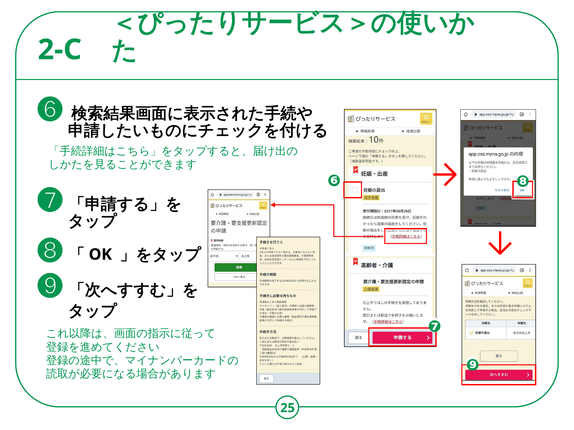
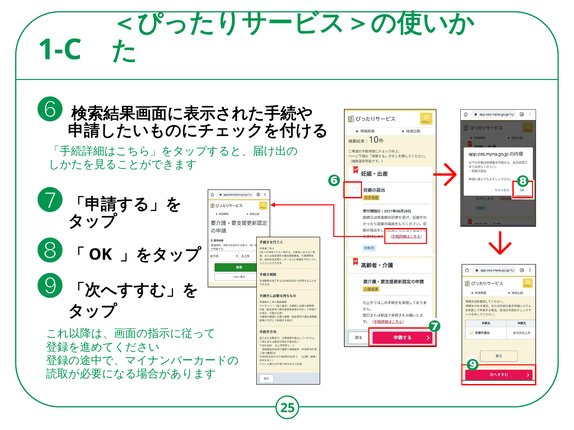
2-C: 2-C -> 1-C
